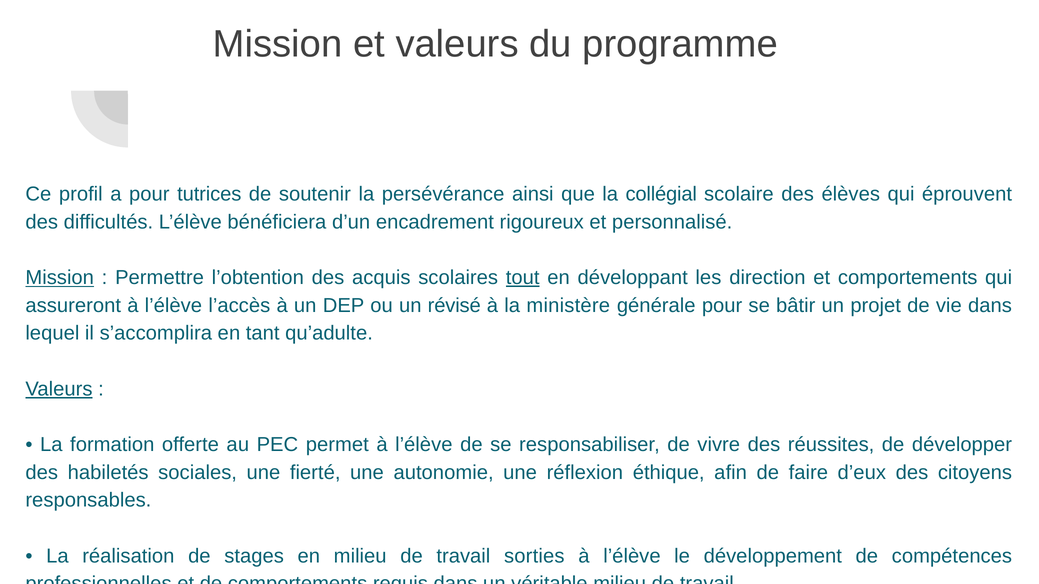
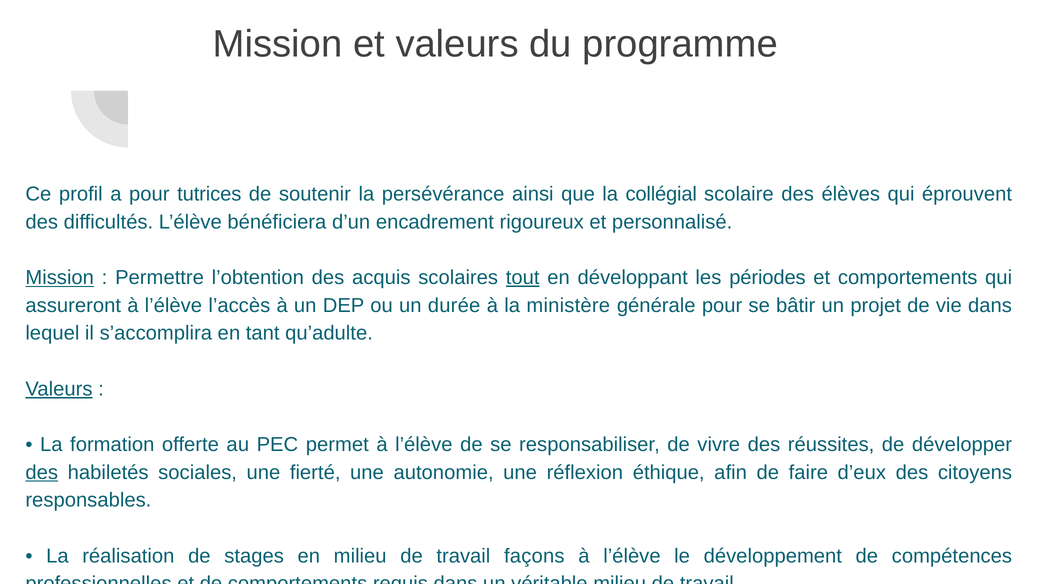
direction: direction -> périodes
révisé: révisé -> durée
des at (42, 473) underline: none -> present
sorties: sorties -> façons
